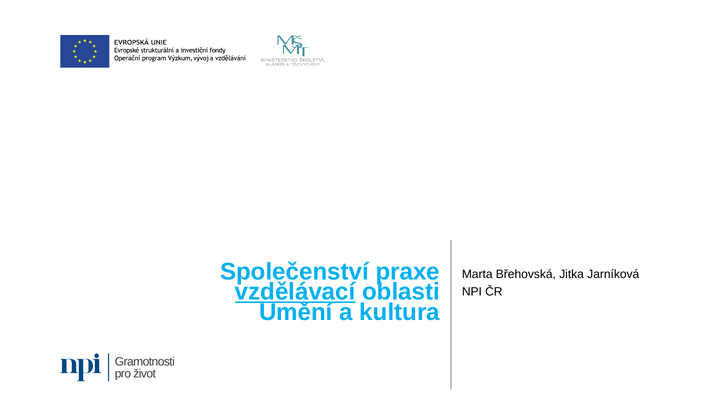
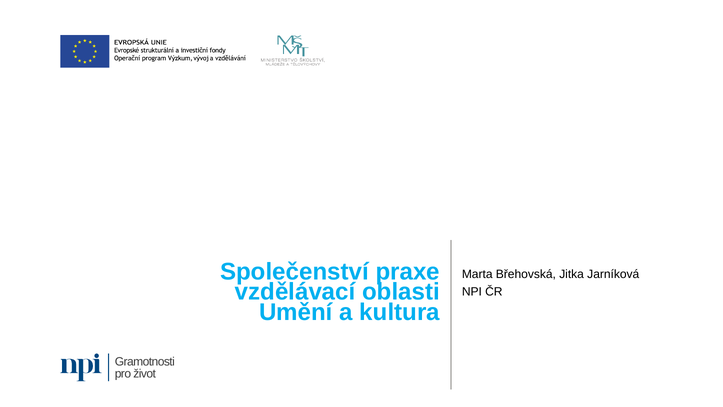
vzdělávací underline: present -> none
